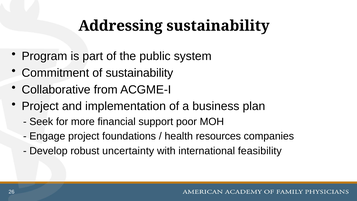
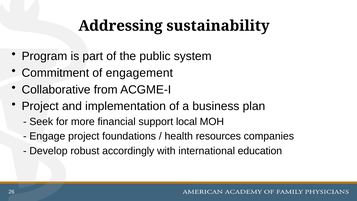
of sustainability: sustainability -> engagement
poor: poor -> local
uncertainty: uncertainty -> accordingly
feasibility: feasibility -> education
